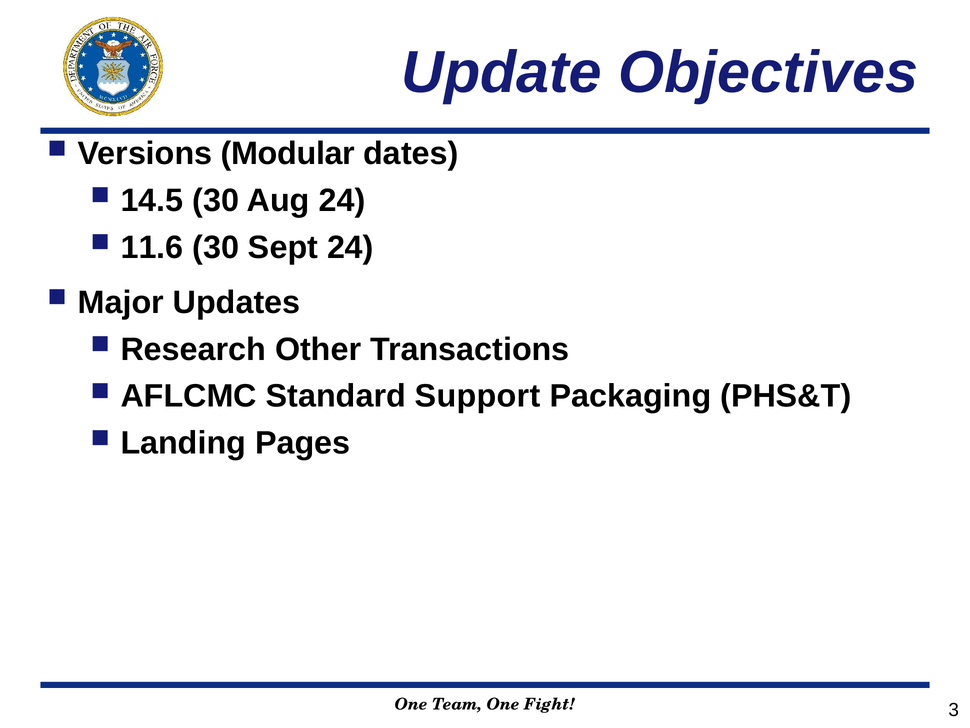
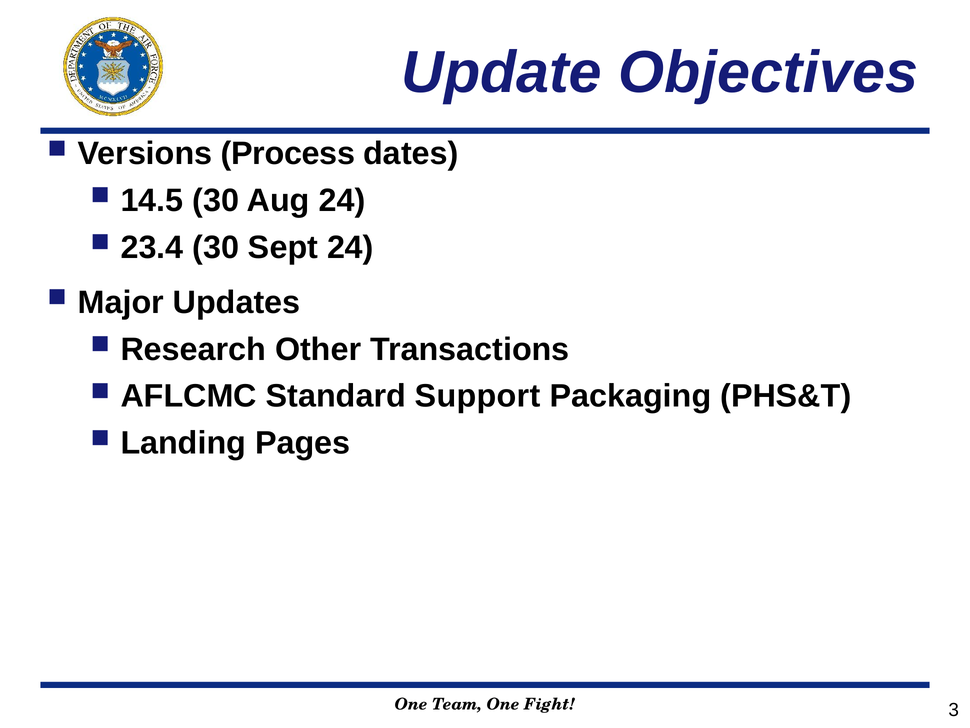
Modular: Modular -> Process
11.6: 11.6 -> 23.4
